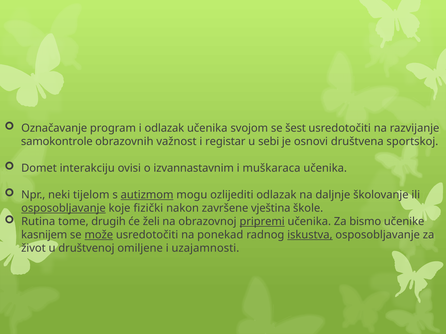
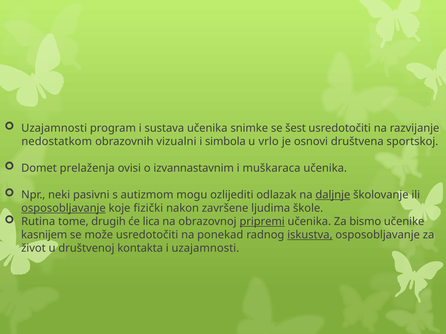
Označavanje at (54, 128): Označavanje -> Uzajamnosti
i odlazak: odlazak -> sustava
svojom: svojom -> snimke
samokontrole: samokontrole -> nedostatkom
važnost: važnost -> vizualni
registar: registar -> simbola
sebi: sebi -> vrlo
interakciju: interakciju -> prelaženja
tijelom: tijelom -> pasivni
autizmom underline: present -> none
daljnje underline: none -> present
vještina: vještina -> ljudima
želi: želi -> lica
može underline: present -> none
omiljene: omiljene -> kontakta
